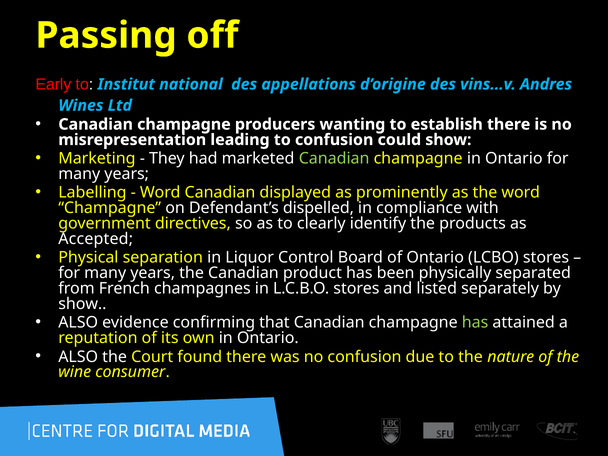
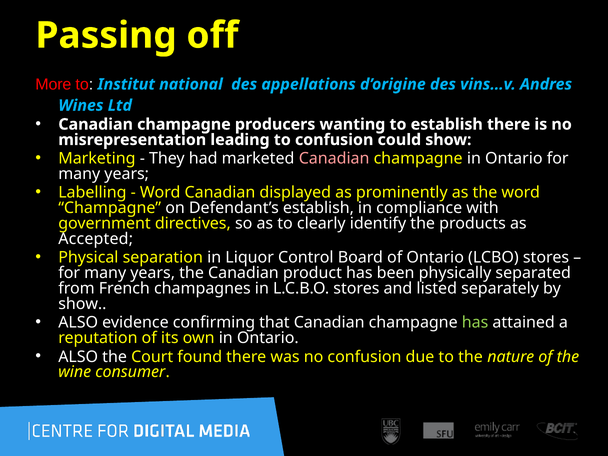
Early: Early -> More
Canadian at (334, 159) colour: light green -> pink
Defendant’s dispelled: dispelled -> establish
